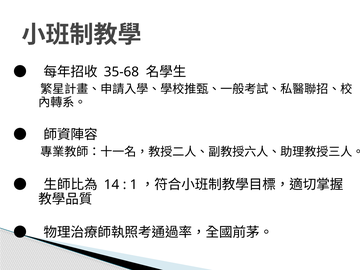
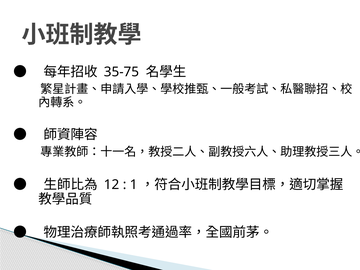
35-68: 35-68 -> 35-75
14: 14 -> 12
